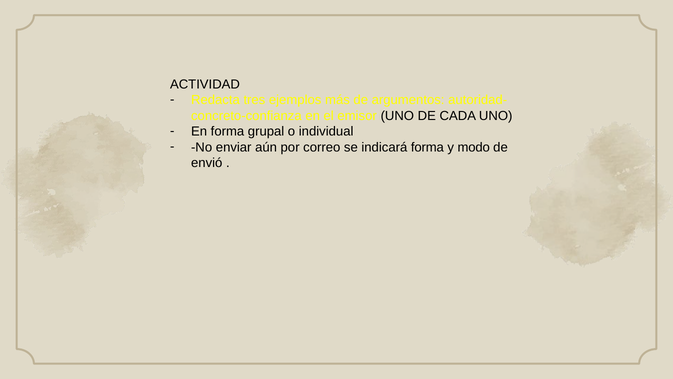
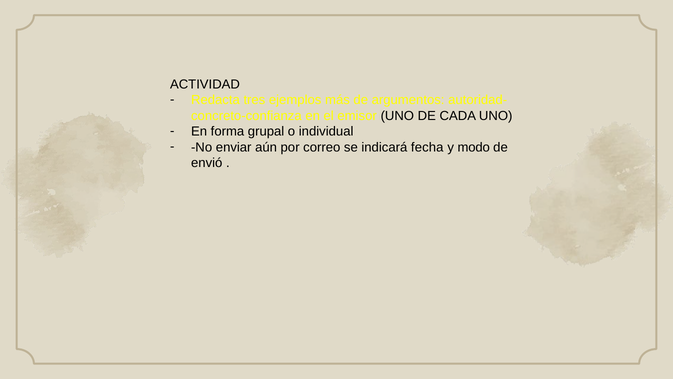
indicará forma: forma -> fecha
